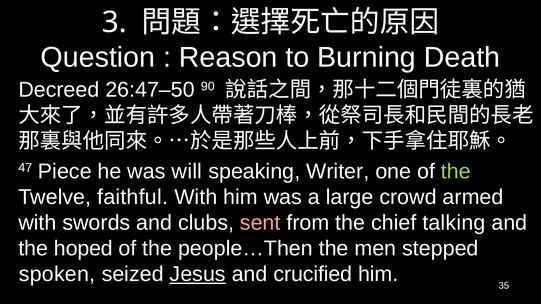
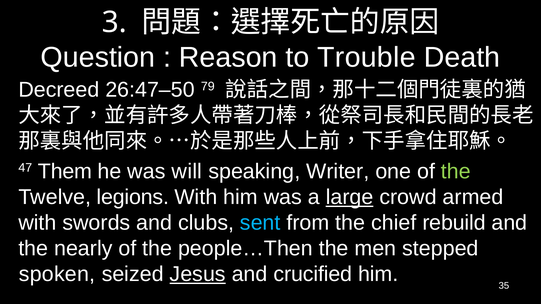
Burning: Burning -> Trouble
90: 90 -> 79
Piece: Piece -> Them
faithful: faithful -> legions
large underline: none -> present
sent colour: pink -> light blue
talking: talking -> rebuild
hoped: hoped -> nearly
